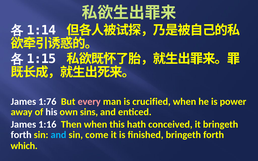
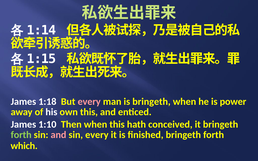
1:76: 1:76 -> 1:18
is crucified: crucified -> bringeth
own sins: sins -> this
1:16: 1:16 -> 1:10
forth at (21, 135) colour: white -> light green
and at (58, 135) colour: light blue -> pink
sin come: come -> every
